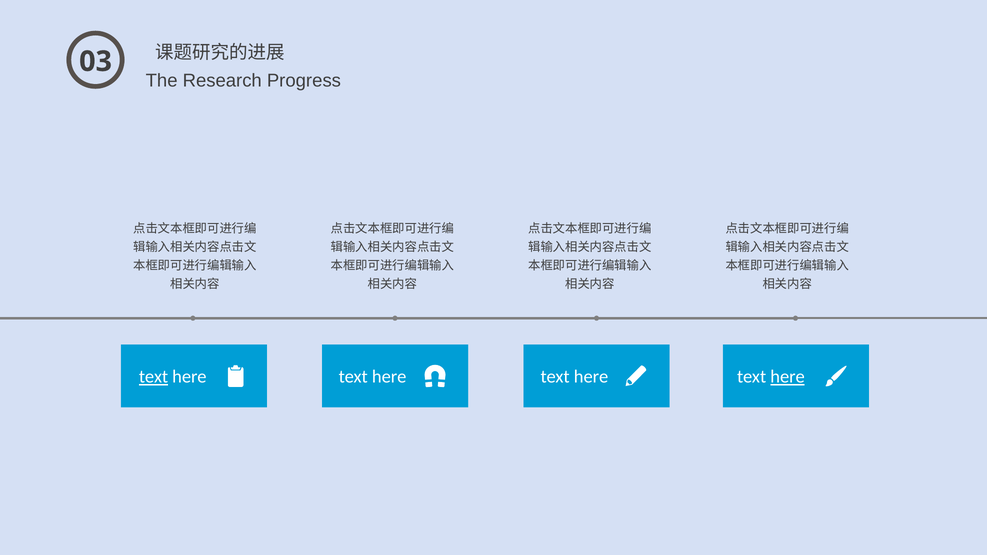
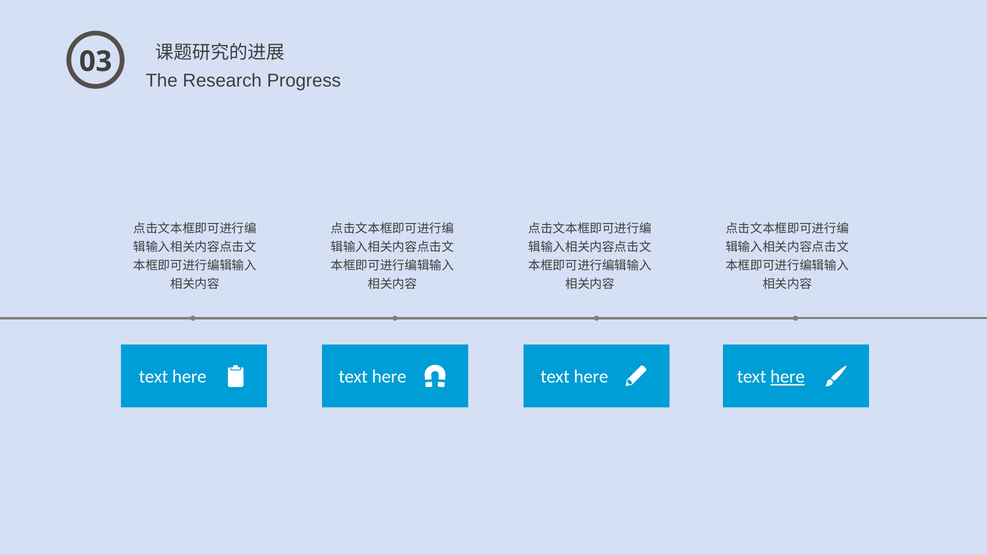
text at (154, 377) underline: present -> none
